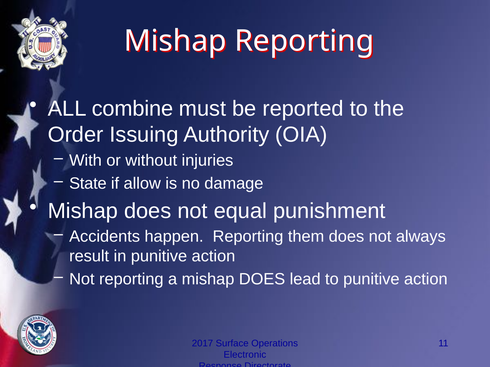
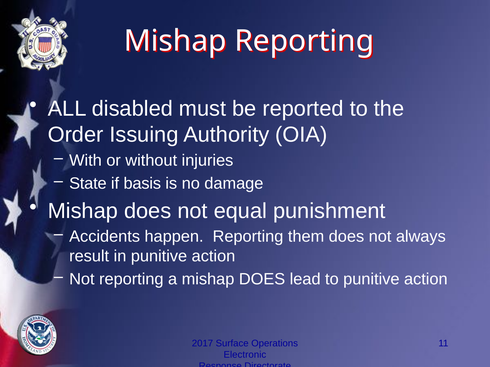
combine: combine -> disabled
allow: allow -> basis
